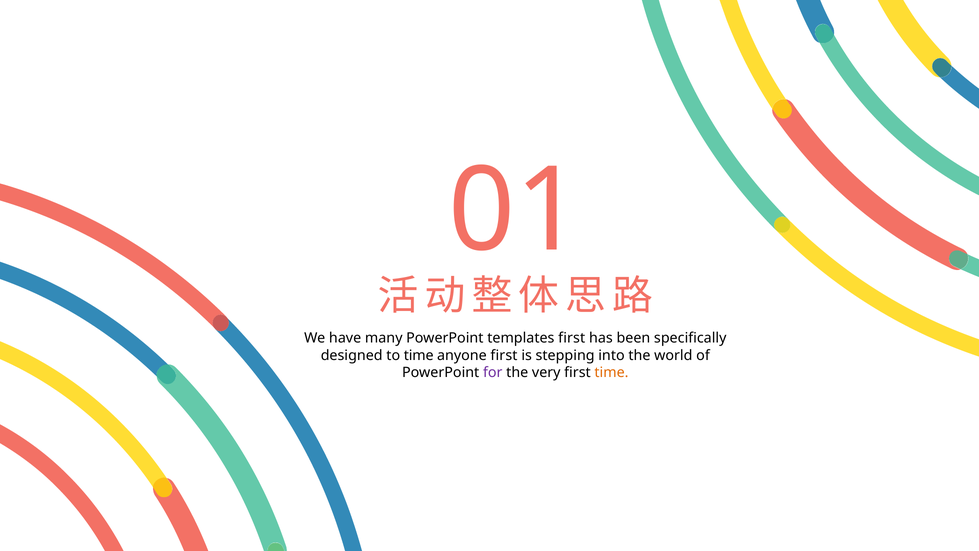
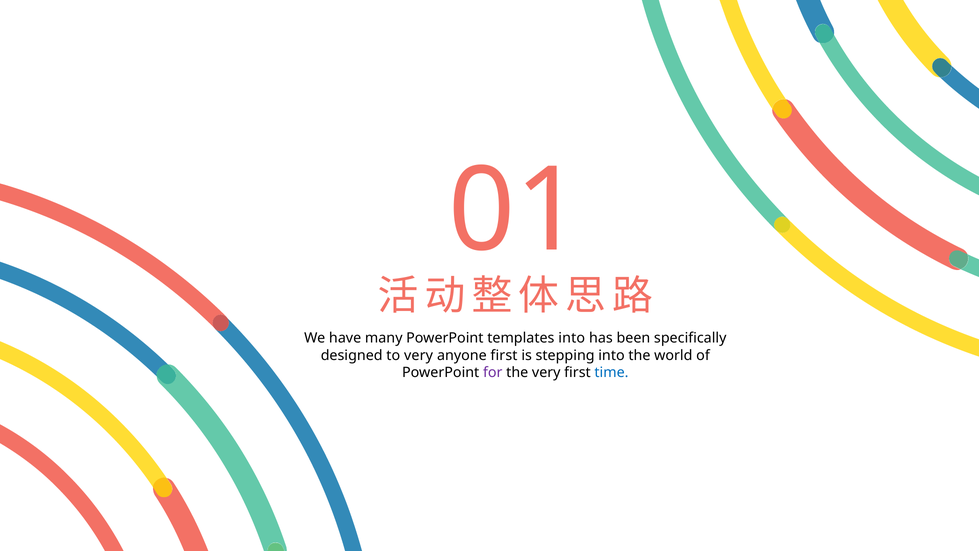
templates first: first -> into
to time: time -> very
time at (611, 372) colour: orange -> blue
